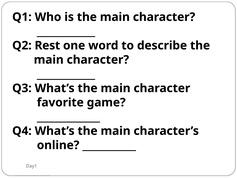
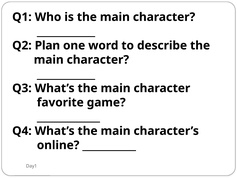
Rest: Rest -> Plan
